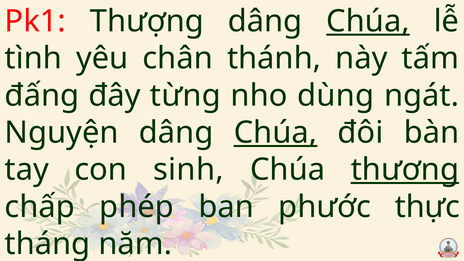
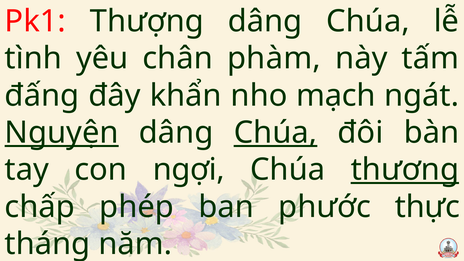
Chúa at (368, 21) underline: present -> none
thánh: thánh -> phàm
từng: từng -> khẩn
dùng: dùng -> mạch
Nguyện underline: none -> present
sinh: sinh -> ngợi
